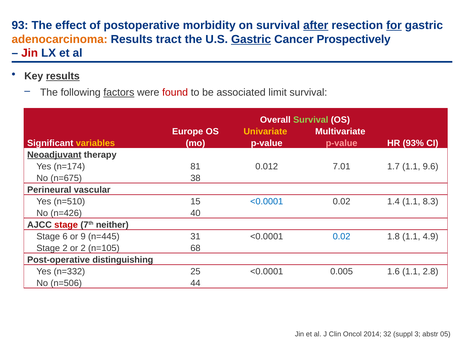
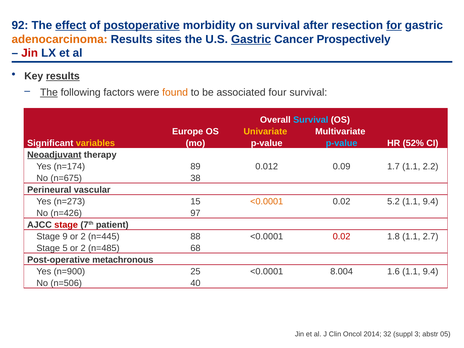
93: 93 -> 92
effect underline: none -> present
postoperative underline: none -> present
after underline: present -> none
tract: tract -> sites
The at (49, 92) underline: none -> present
factors underline: present -> none
found colour: red -> orange
limit: limit -> four
Survival at (311, 120) colour: light green -> light blue
p-value at (342, 143) colour: pink -> light blue
93%: 93% -> 52%
81: 81 -> 89
7.01: 7.01 -> 0.09
9.6: 9.6 -> 2.2
n=510: n=510 -> n=273
<0.0001 at (267, 201) colour: blue -> orange
1.4: 1.4 -> 5.2
8.3 at (431, 201): 8.3 -> 9.4
40: 40 -> 97
neither: neither -> patient
6: 6 -> 9
9 at (83, 236): 9 -> 2
31: 31 -> 88
0.02 at (342, 236) colour: blue -> red
4.9: 4.9 -> 2.7
Stage 2: 2 -> 5
n=105: n=105 -> n=485
distinguishing: distinguishing -> metachronous
n=332: n=332 -> n=900
0.005: 0.005 -> 8.004
1.6 1.1 2.8: 2.8 -> 9.4
44: 44 -> 40
